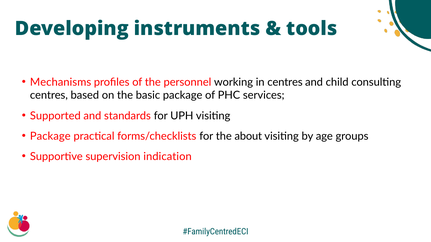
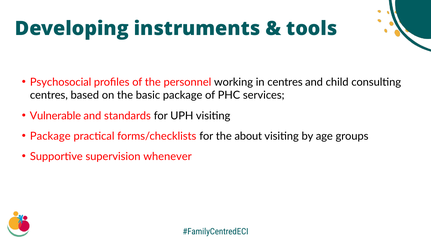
Mechanisms: Mechanisms -> Psychosocial
Supported: Supported -> Vulnerable
indication: indication -> whenever
